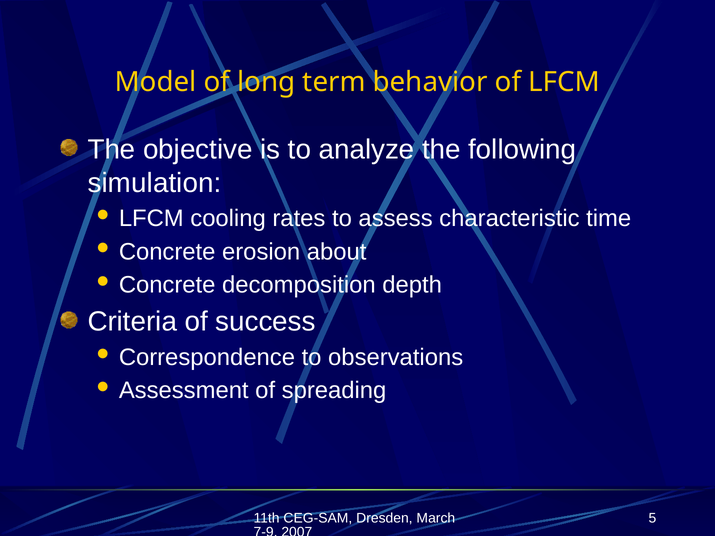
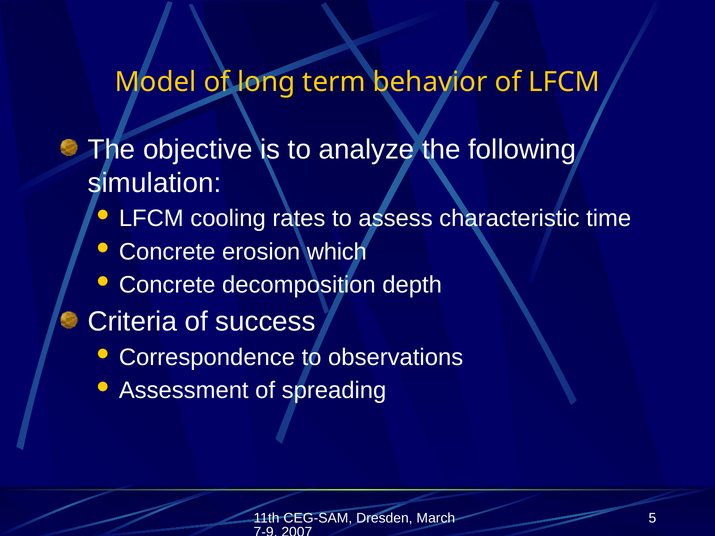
about: about -> which
